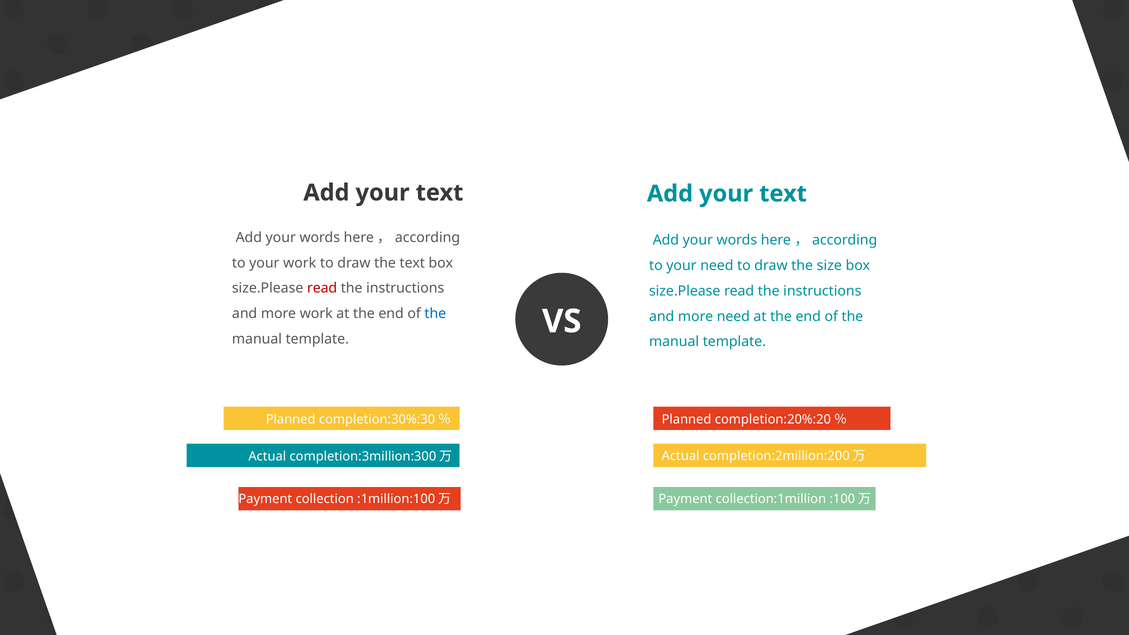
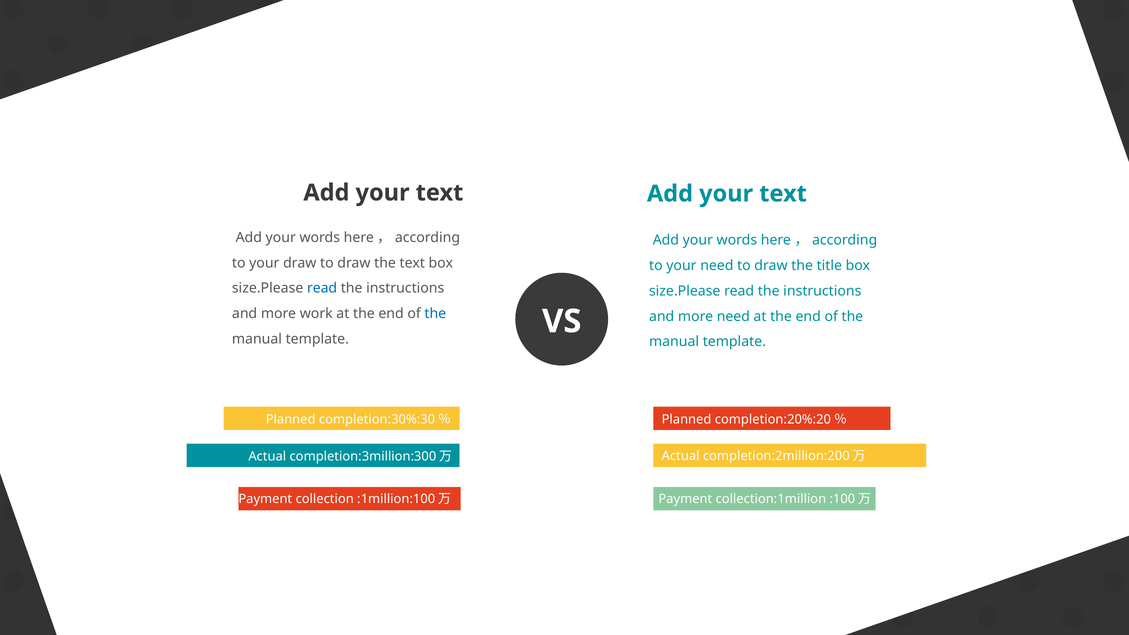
your work: work -> draw
size: size -> title
read at (322, 288) colour: red -> blue
